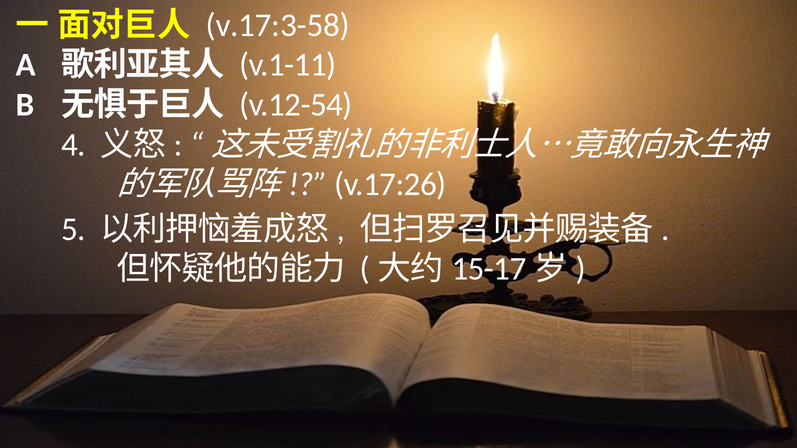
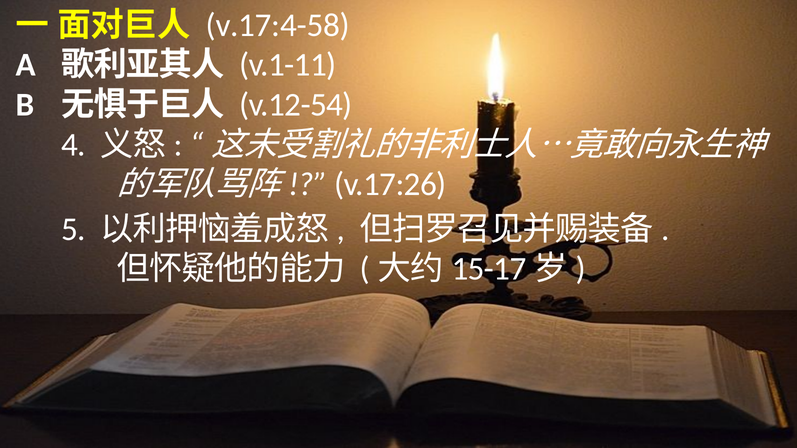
v.17:3-58: v.17:3-58 -> v.17:4-58
